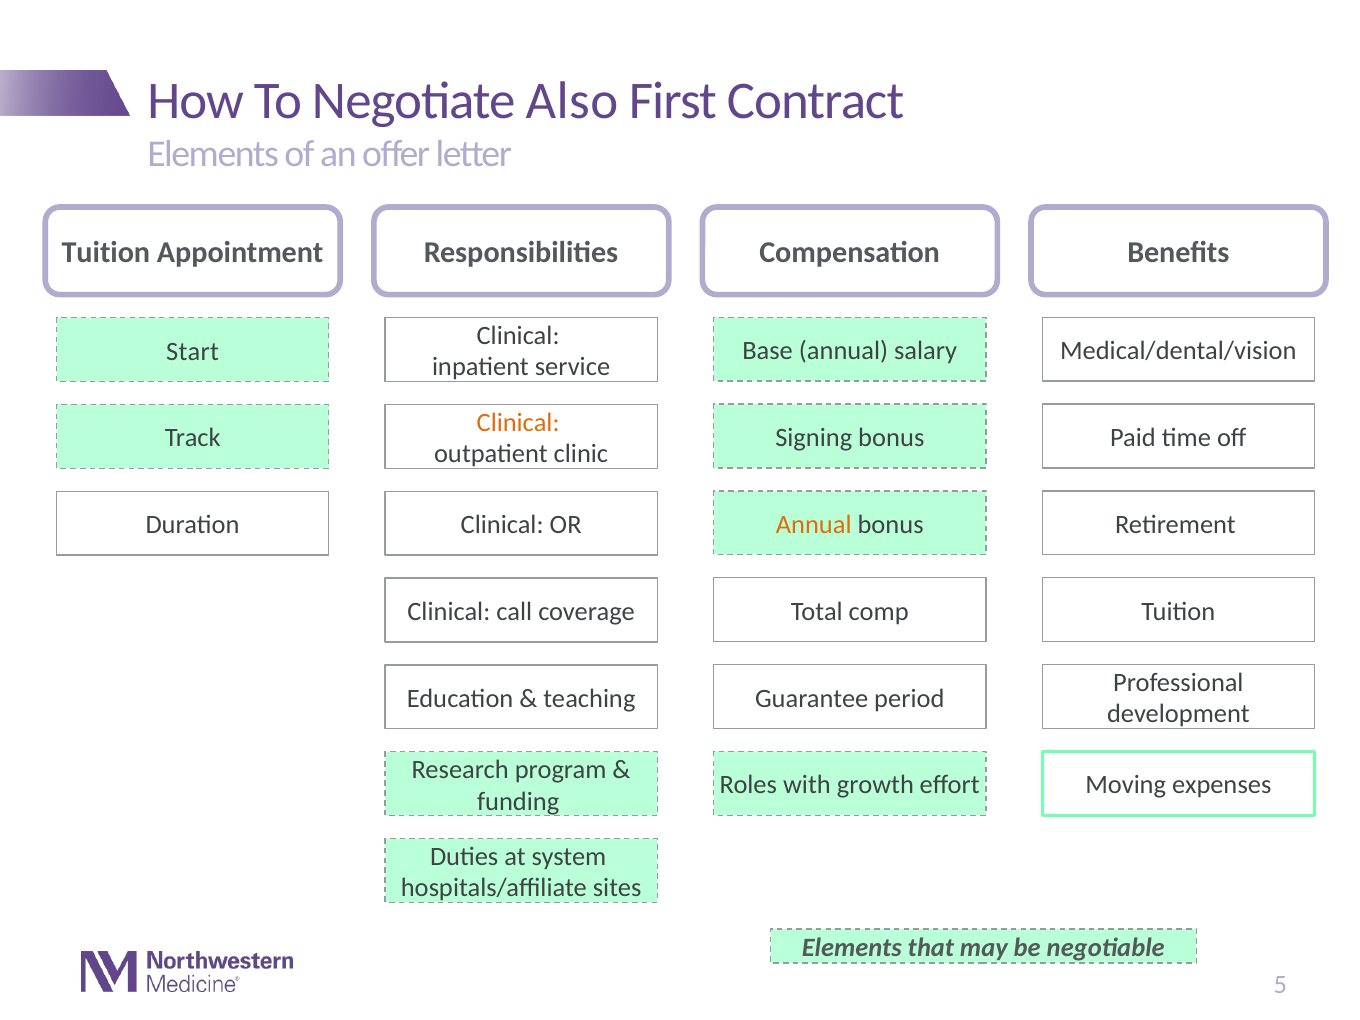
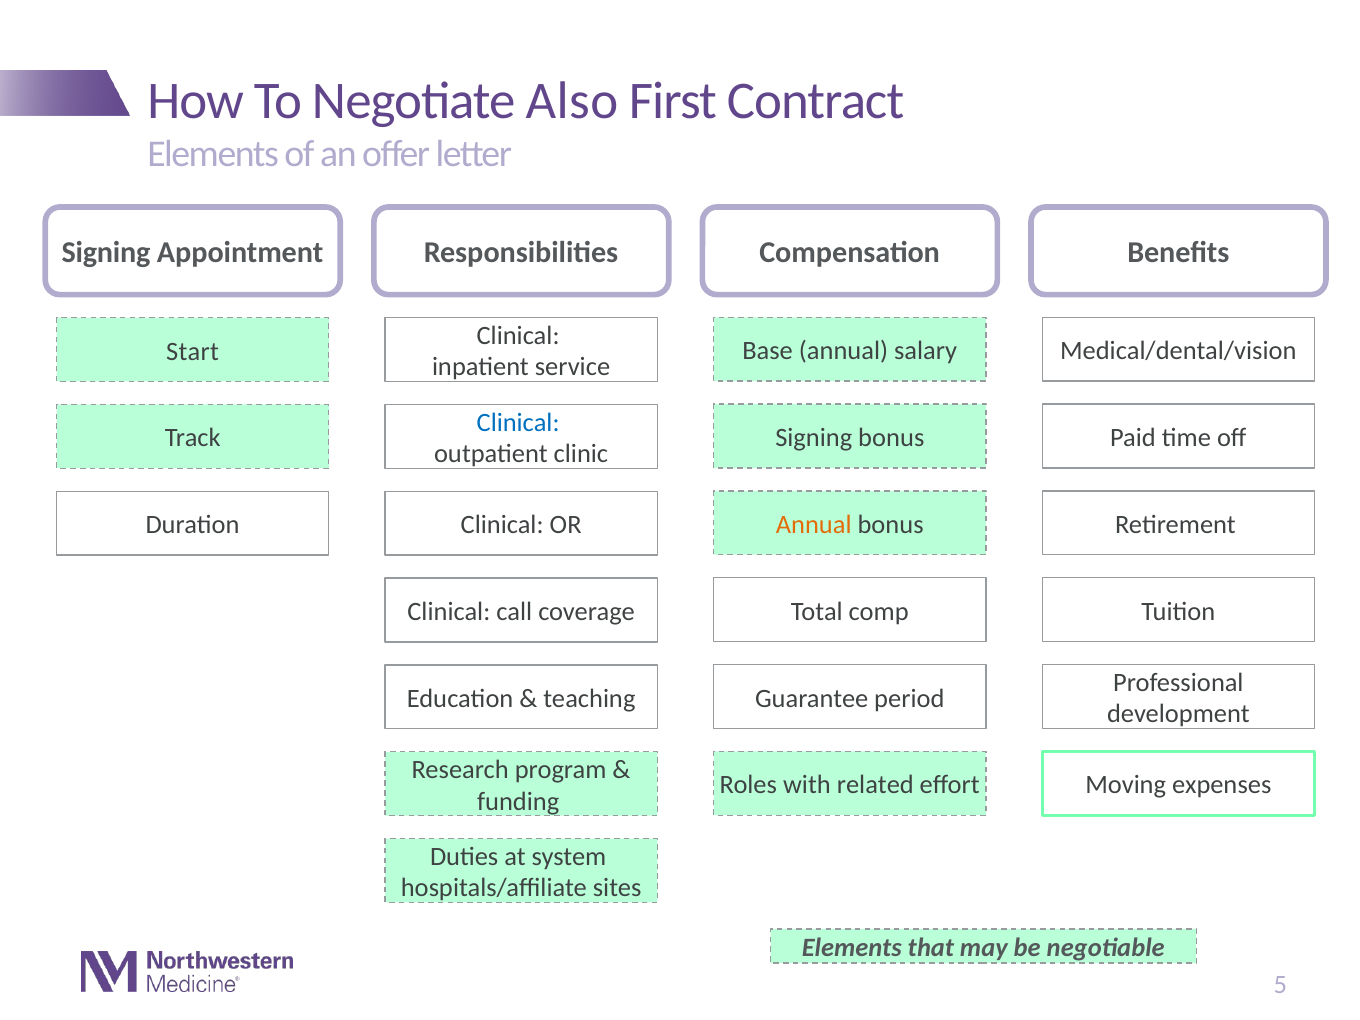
Tuition at (106, 253): Tuition -> Signing
Clinical at (518, 422) colour: orange -> blue
growth: growth -> related
